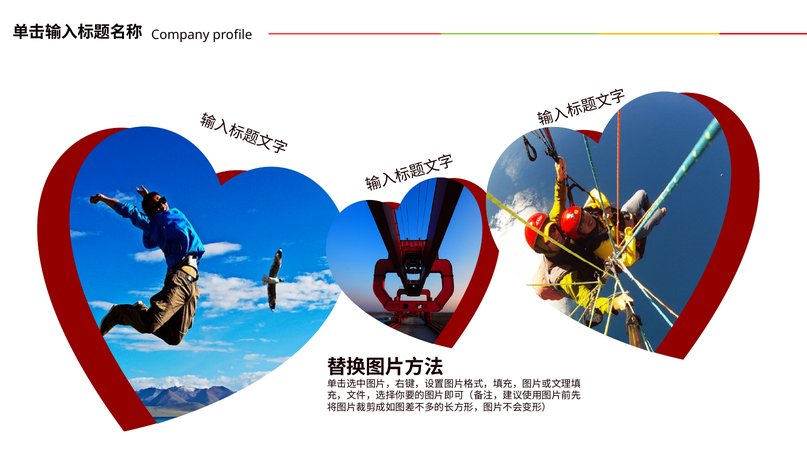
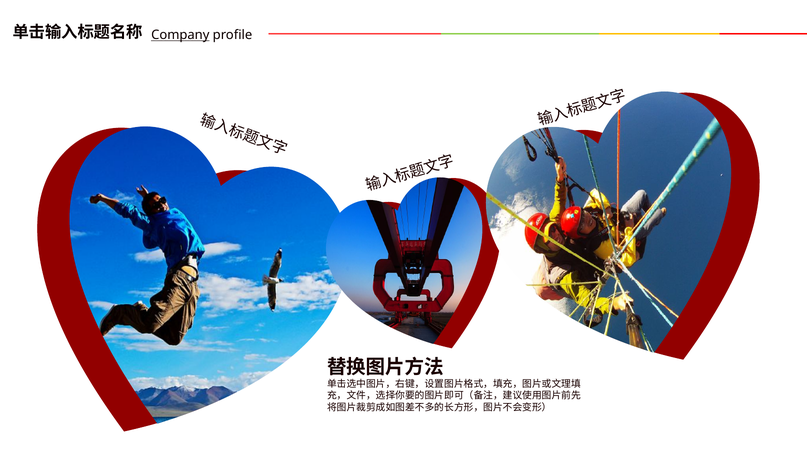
Company underline: none -> present
